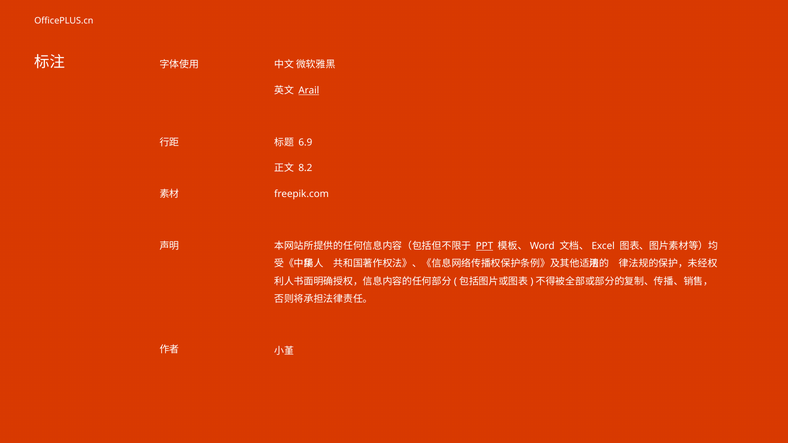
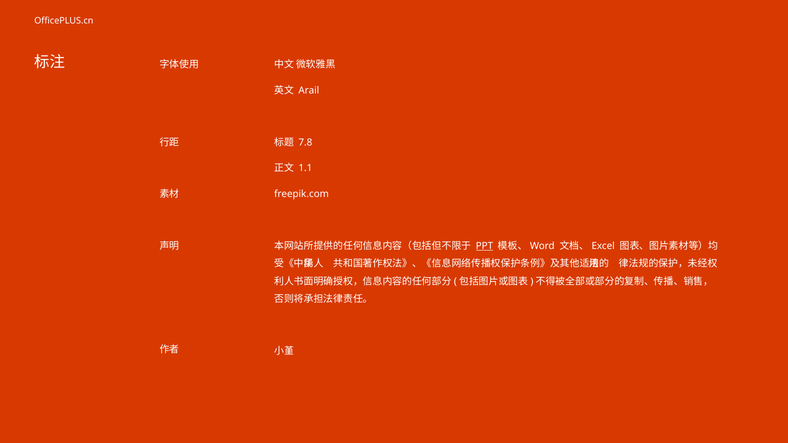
Arail underline: present -> none
6.9: 6.9 -> 7.8
8.2: 8.2 -> 1.1
